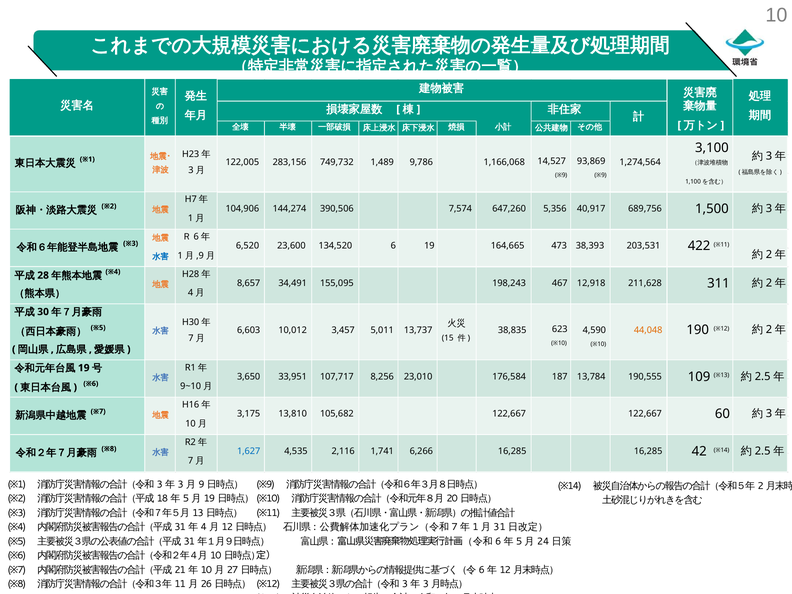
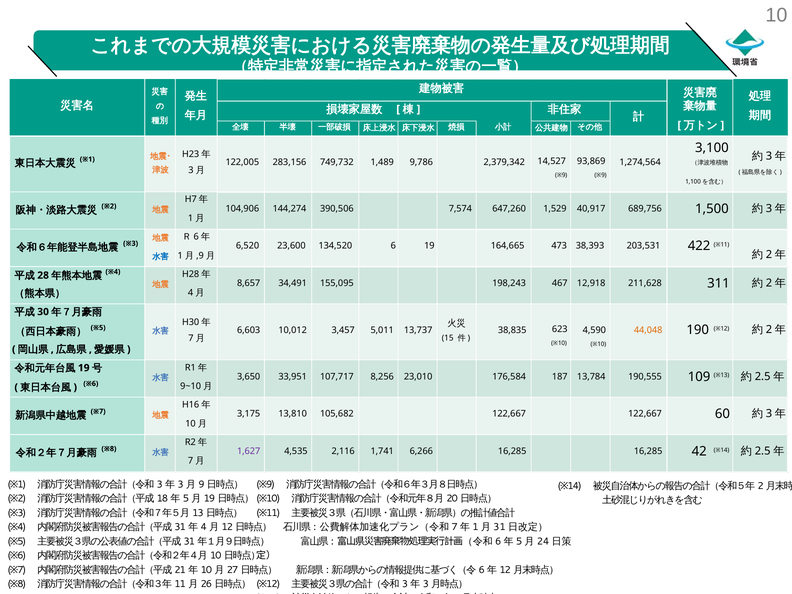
1,166,068: 1,166,068 -> 2,379,342
5,356: 5,356 -> 1,529
1,627 colour: blue -> purple
